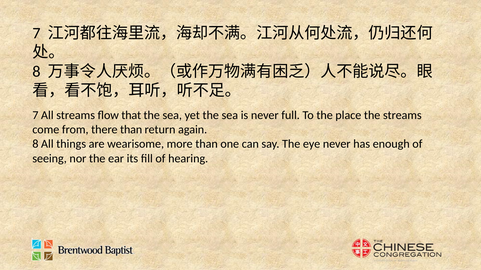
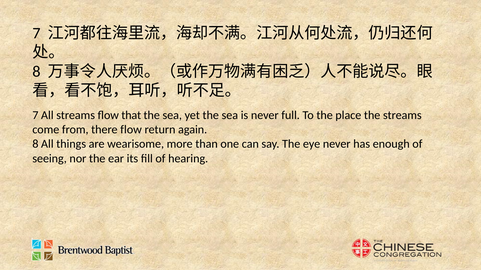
there than: than -> flow
